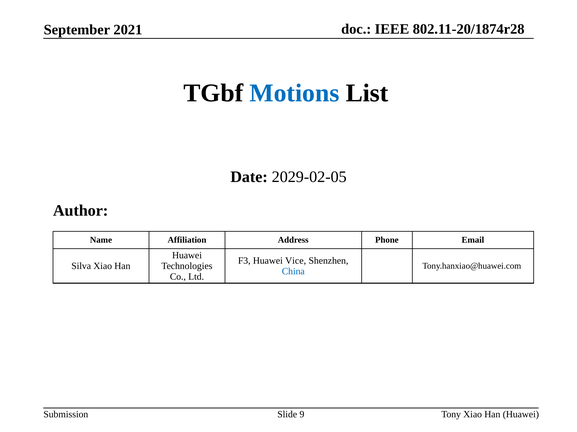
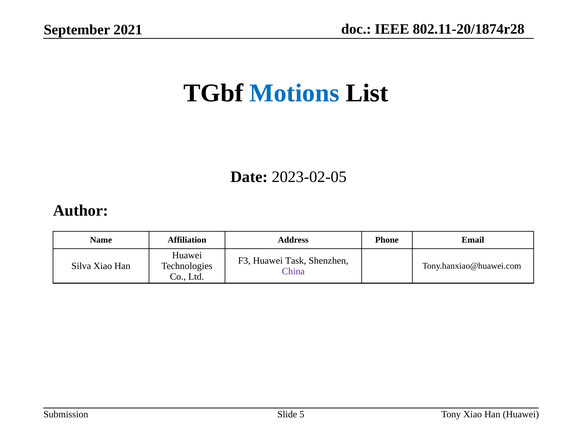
2029-02-05: 2029-02-05 -> 2023-02-05
Vice: Vice -> Task
China colour: blue -> purple
9: 9 -> 5
